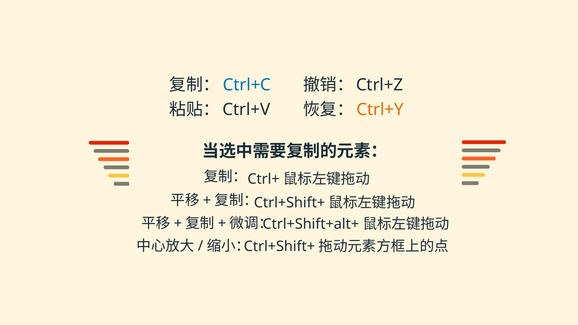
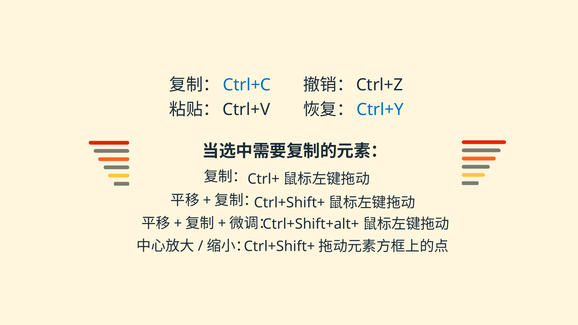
Ctrl+Y colour: orange -> blue
